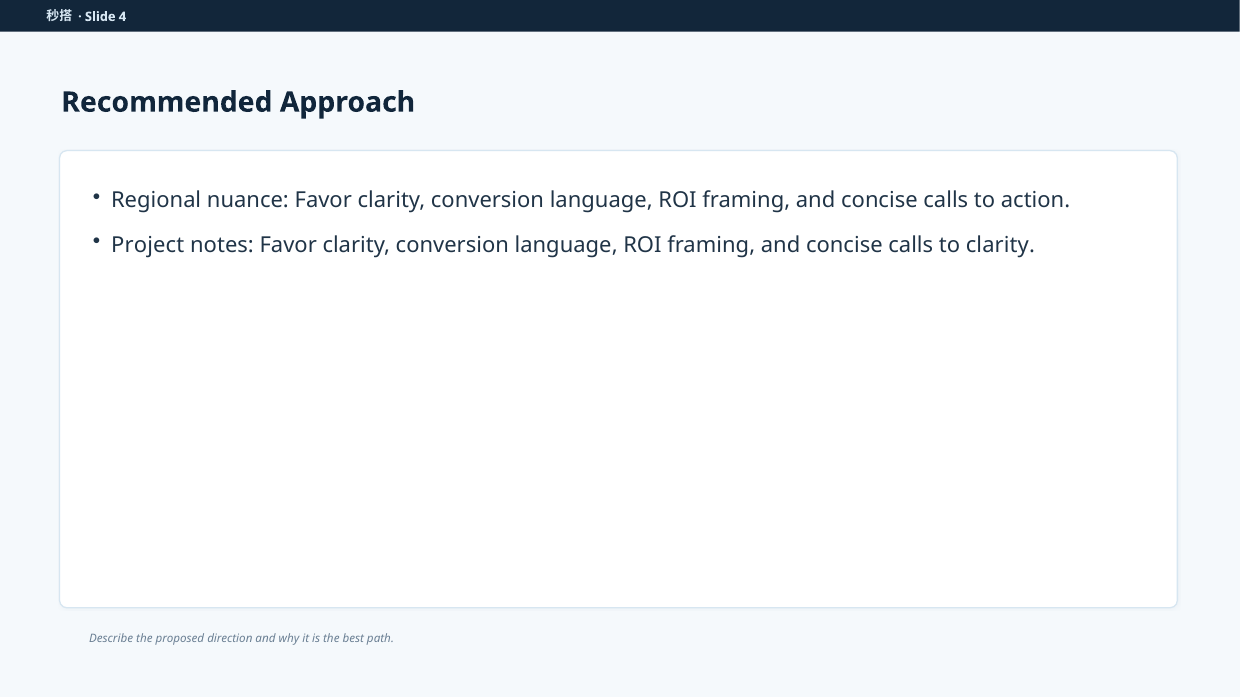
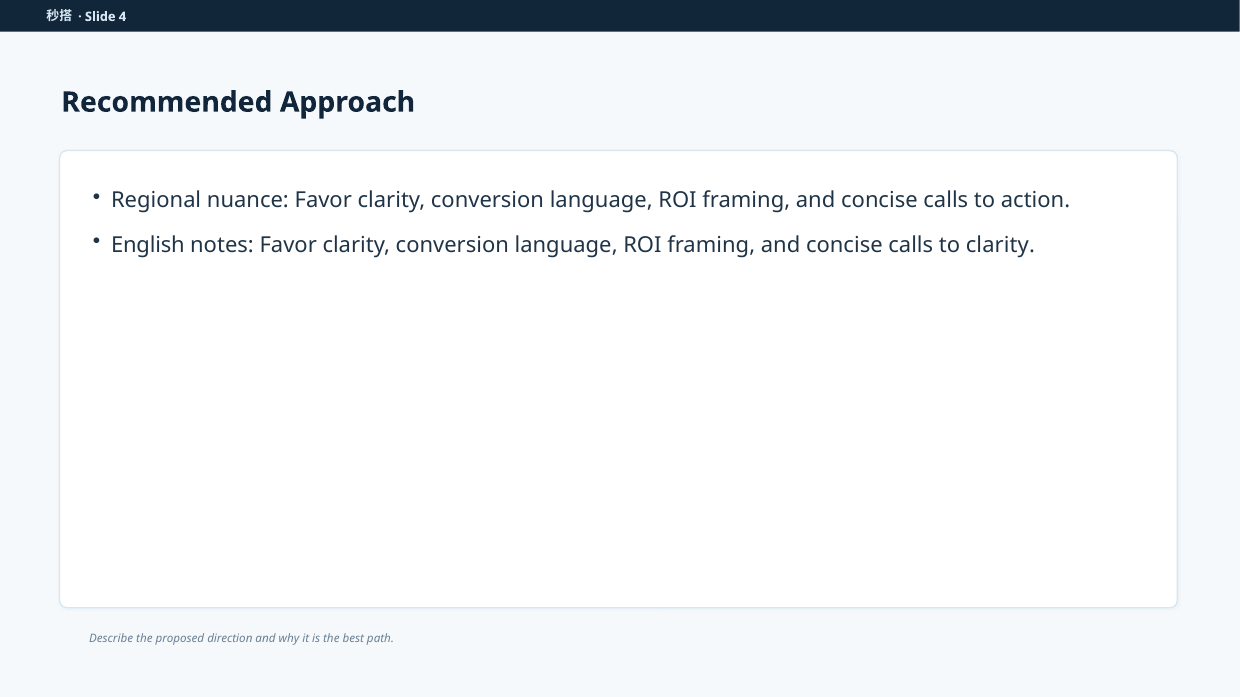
Project: Project -> English
